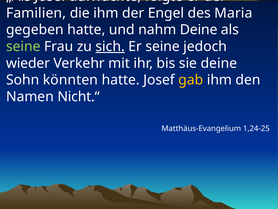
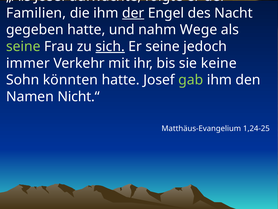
der at (133, 13) underline: none -> present
Maria: Maria -> Nacht
nahm Deine: Deine -> Wege
wieder: wieder -> immer
sie deine: deine -> keine
gab colour: yellow -> light green
